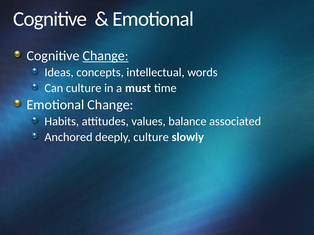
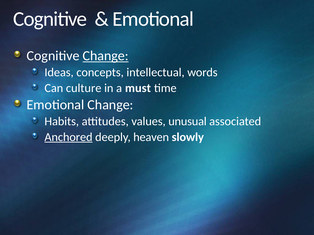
balance: balance -> unusual
Anchored underline: none -> present
deeply culture: culture -> heaven
